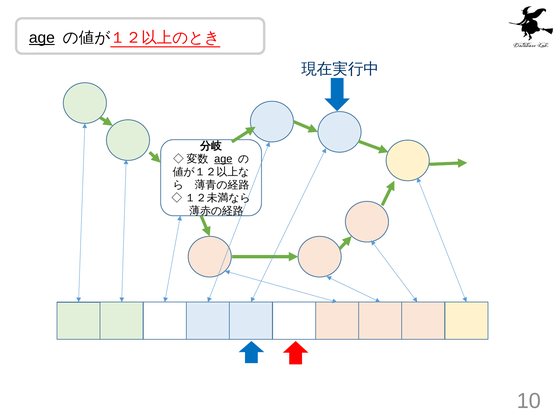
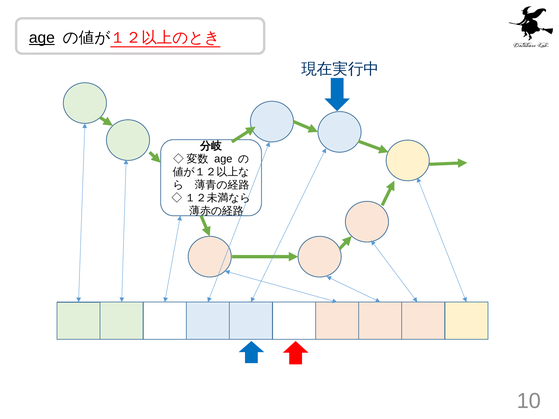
age at (223, 159) underline: present -> none
